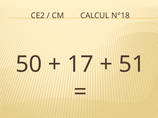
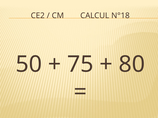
17: 17 -> 75
51: 51 -> 80
